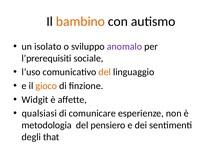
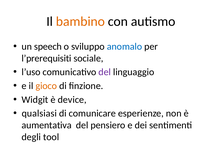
isolato: isolato -> speech
anomalo colour: purple -> blue
del at (105, 72) colour: orange -> purple
affette: affette -> device
metodologia: metodologia -> aumentativa
that: that -> tool
